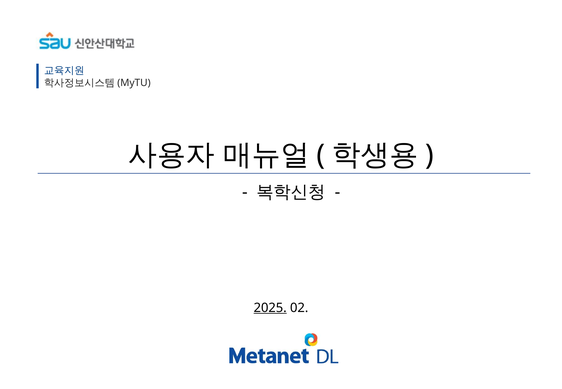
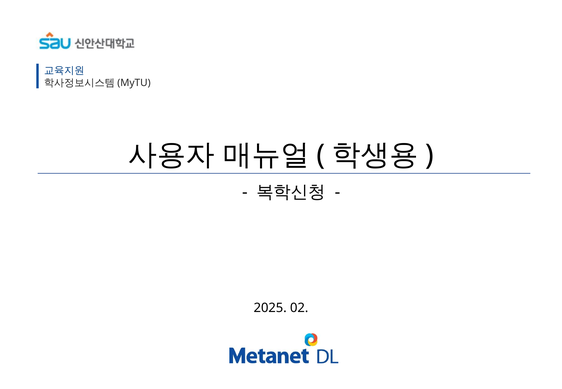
2025 underline: present -> none
